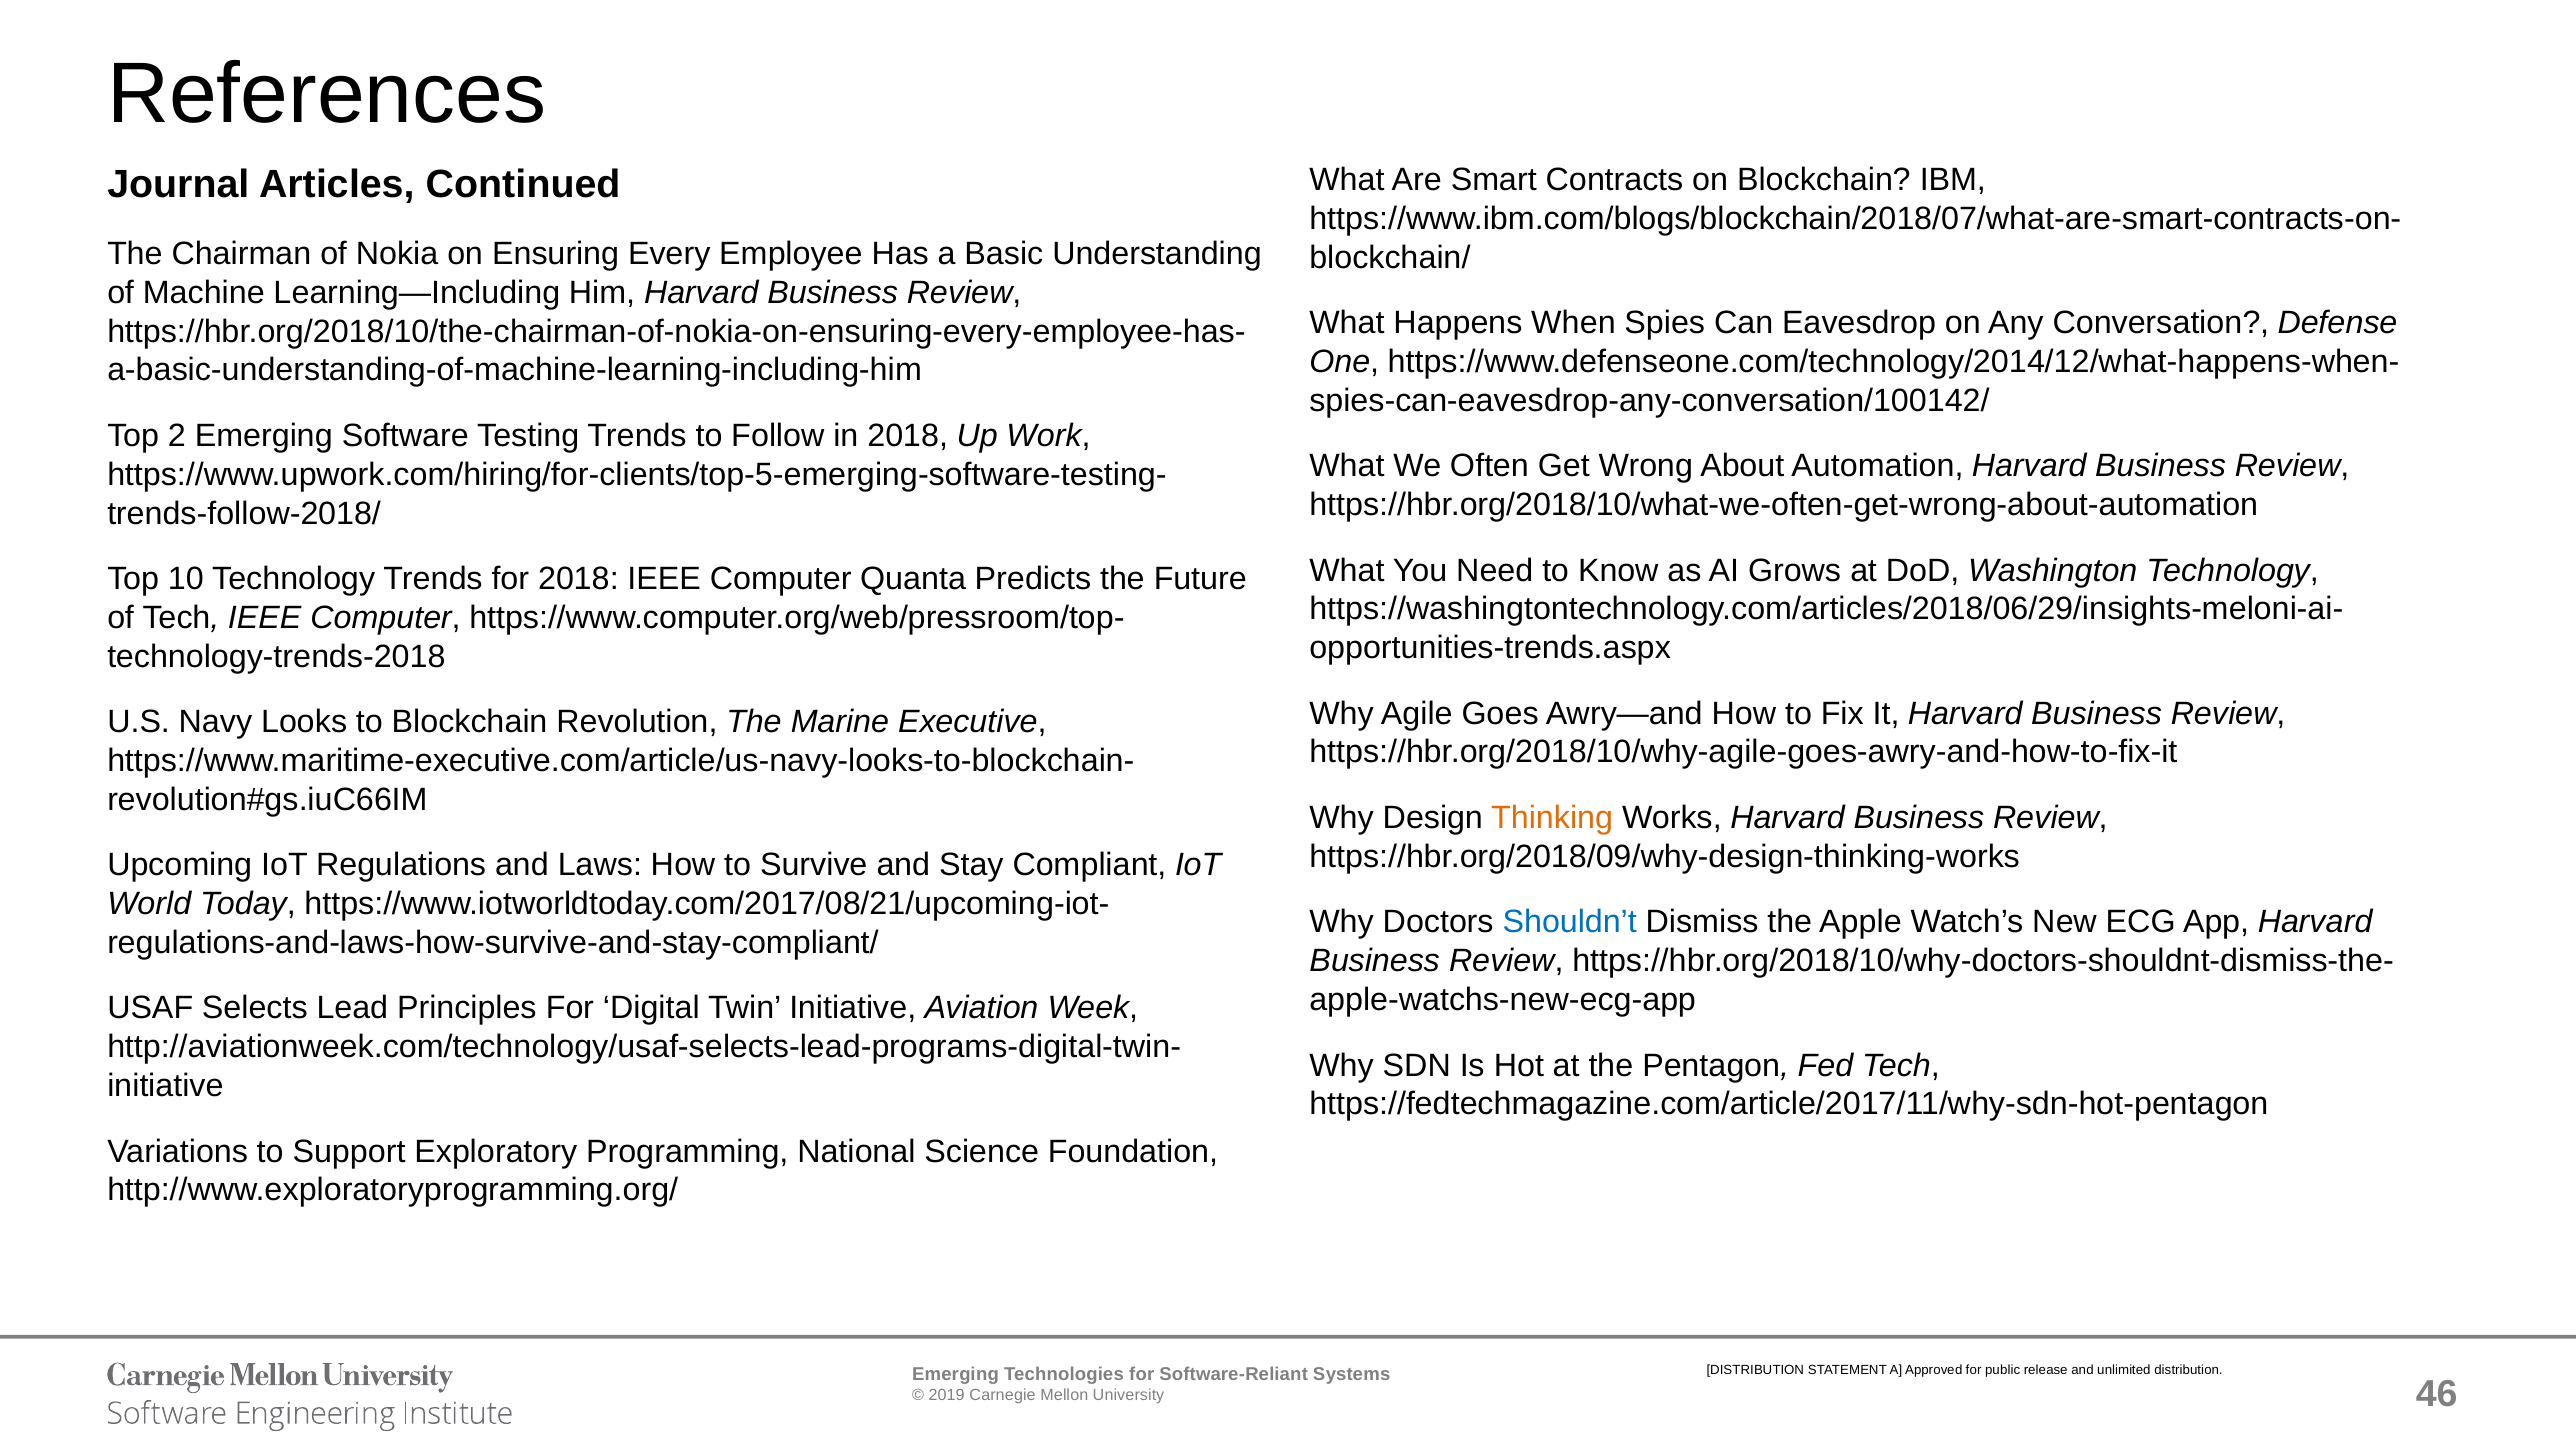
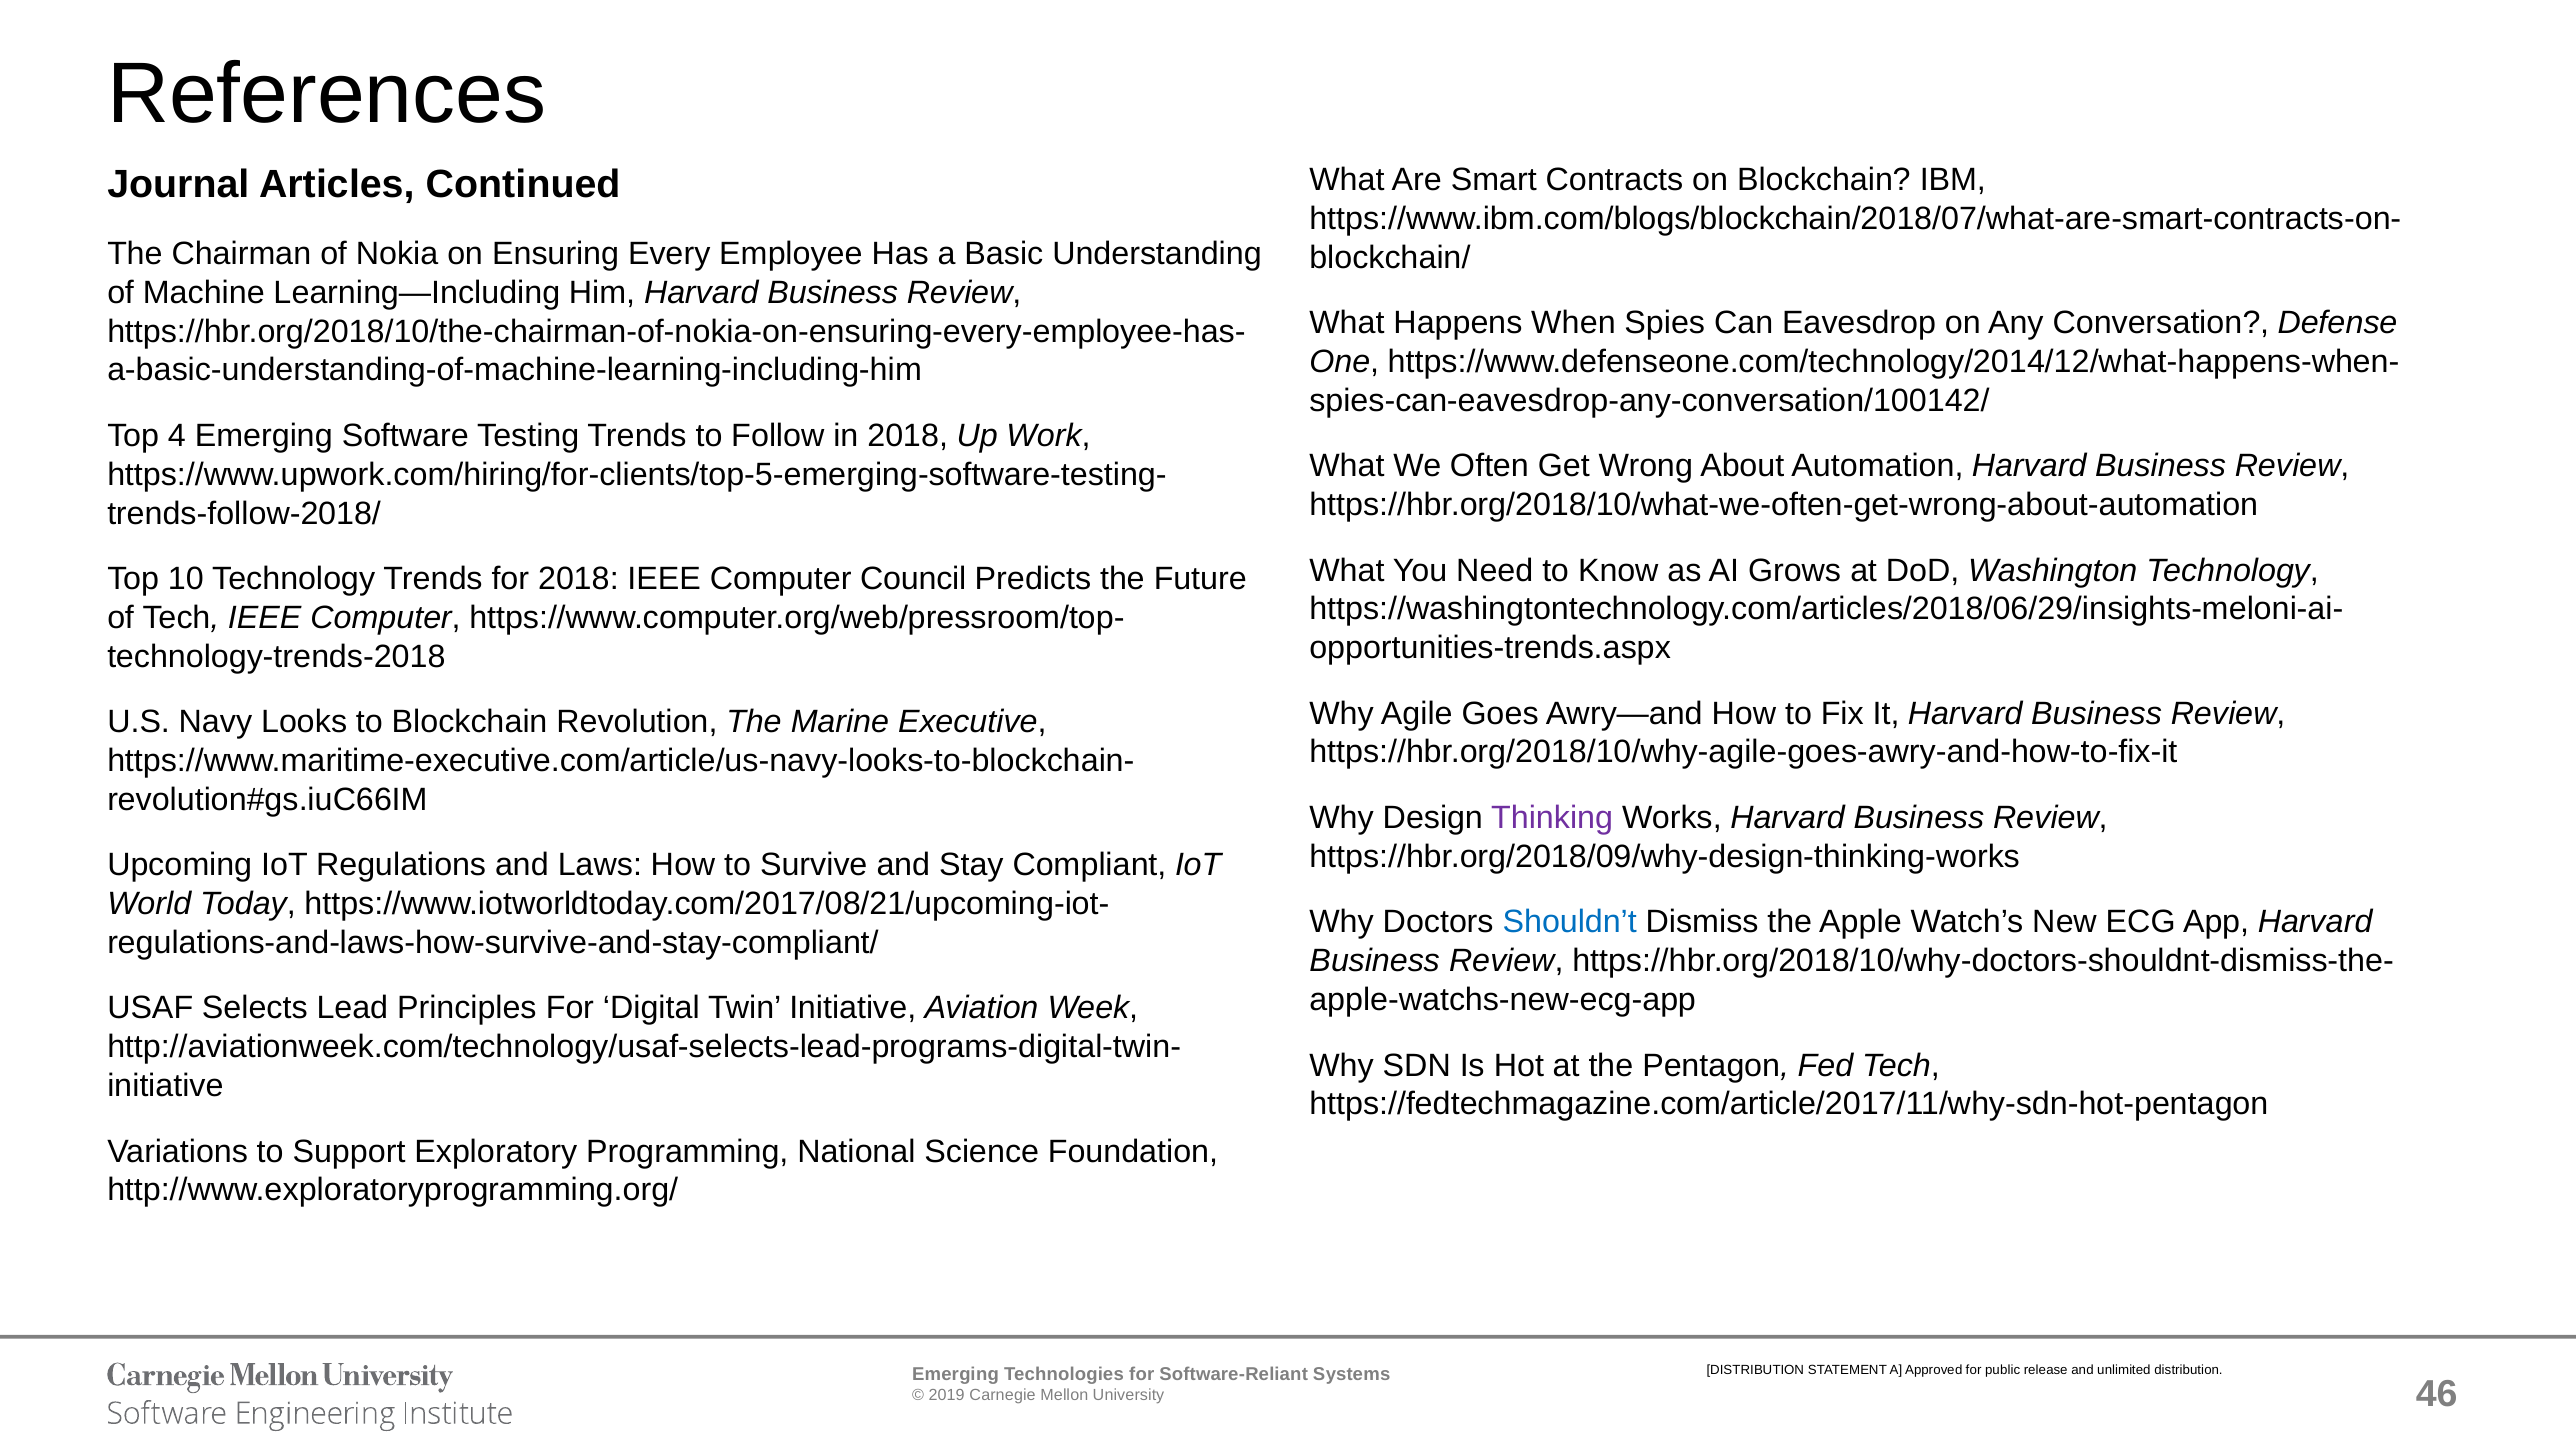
2: 2 -> 4
Quanta: Quanta -> Council
Thinking colour: orange -> purple
